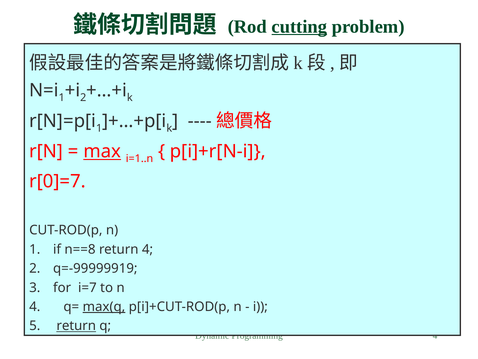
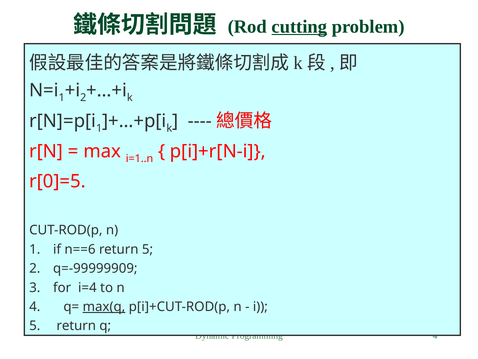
max underline: present -> none
r[0]=7: r[0]=7 -> r[0]=5
n==8: n==8 -> n==6
return 4: 4 -> 5
q=-99999919: q=-99999919 -> q=-99999909
i=7: i=7 -> i=4
return at (76, 325) underline: present -> none
